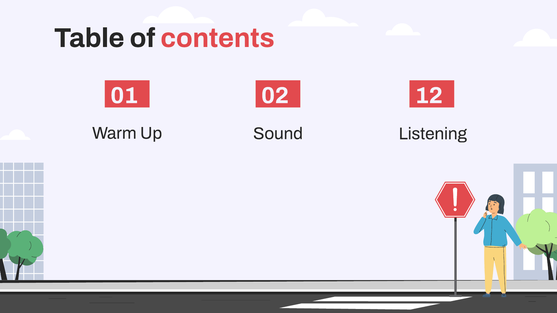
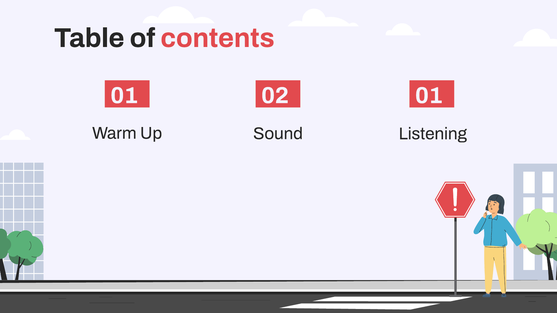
01 12: 12 -> 01
